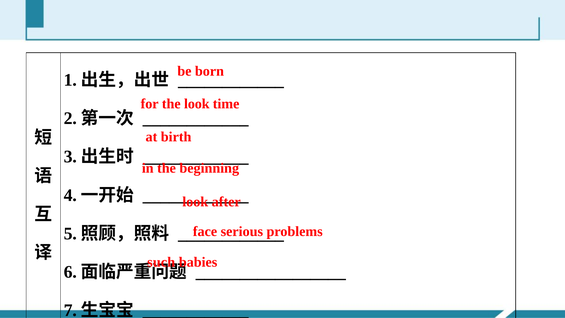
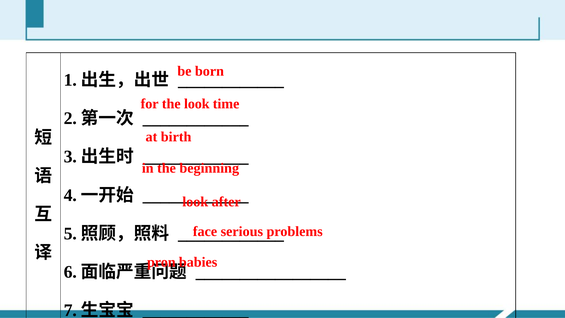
such: such -> pron
